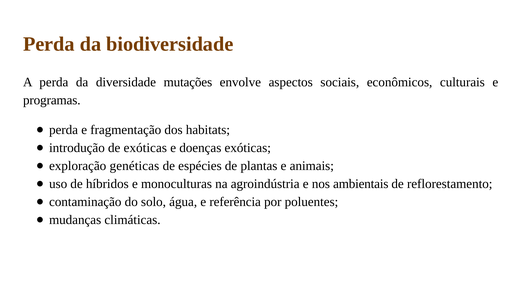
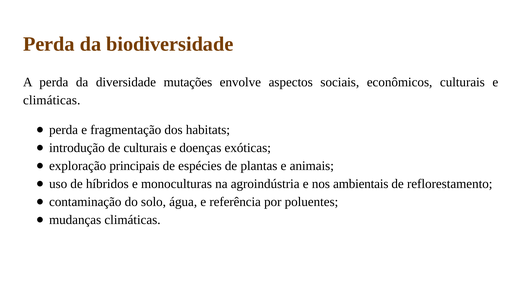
programas at (52, 100): programas -> climáticas
de exóticas: exóticas -> culturais
genéticas: genéticas -> principais
